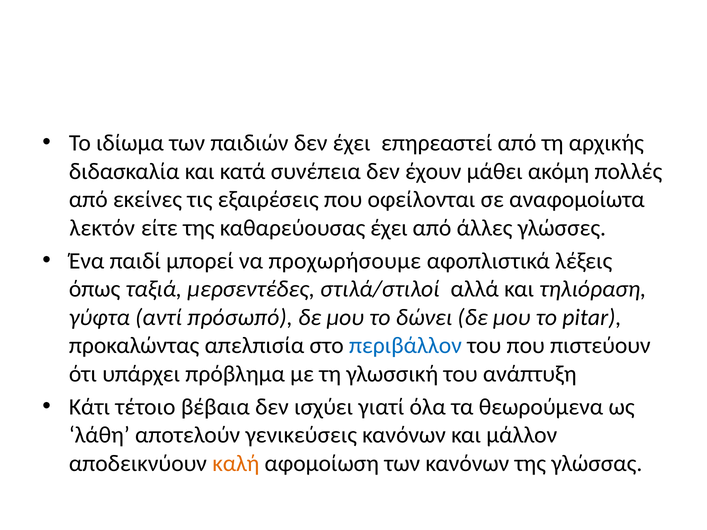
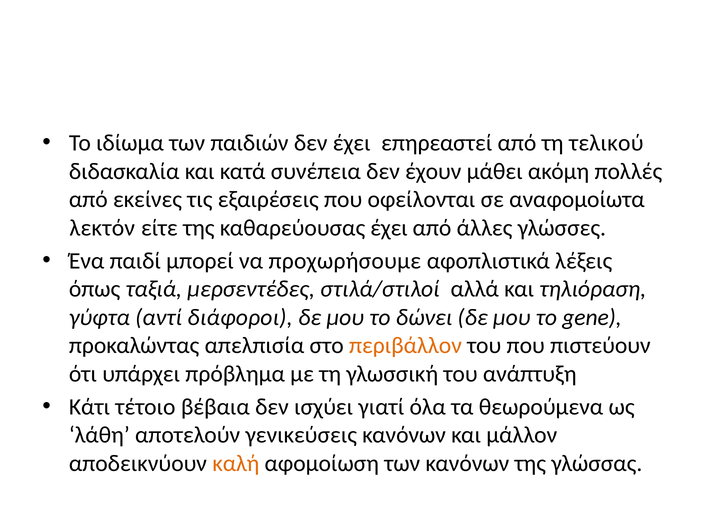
αρχικής: αρχικής -> τελικού
πρόσωπό: πρόσωπό -> διάφοροι
pitar: pitar -> gene
περιβάλλον colour: blue -> orange
